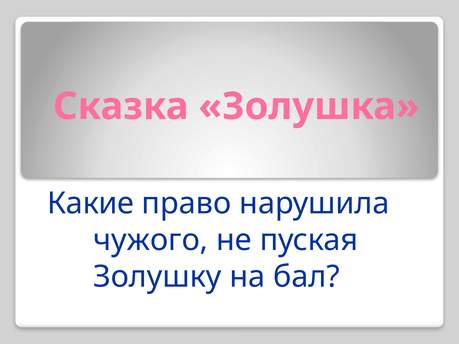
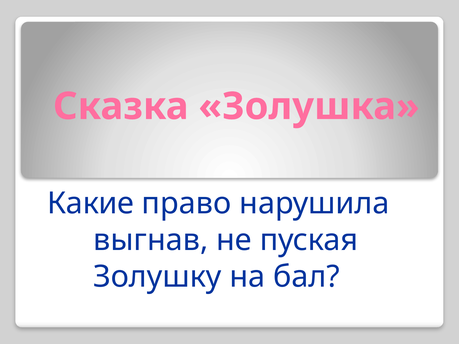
чужого: чужого -> выгнав
